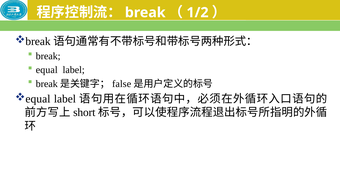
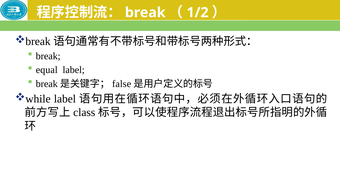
equal at (38, 99): equal -> while
short: short -> class
